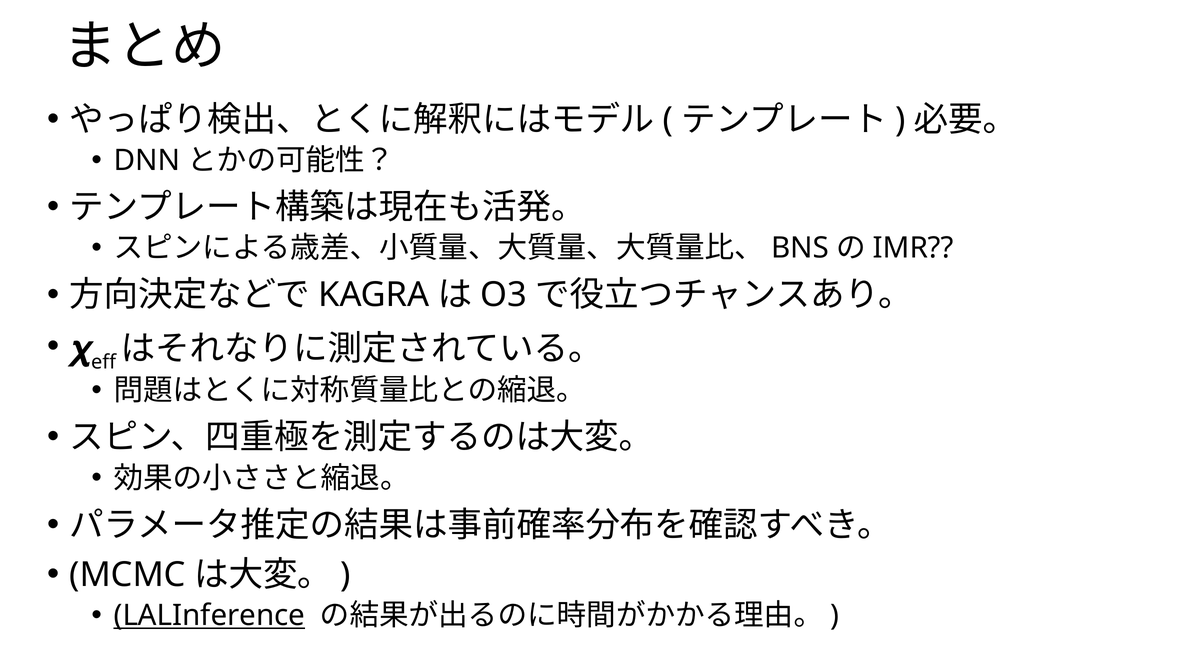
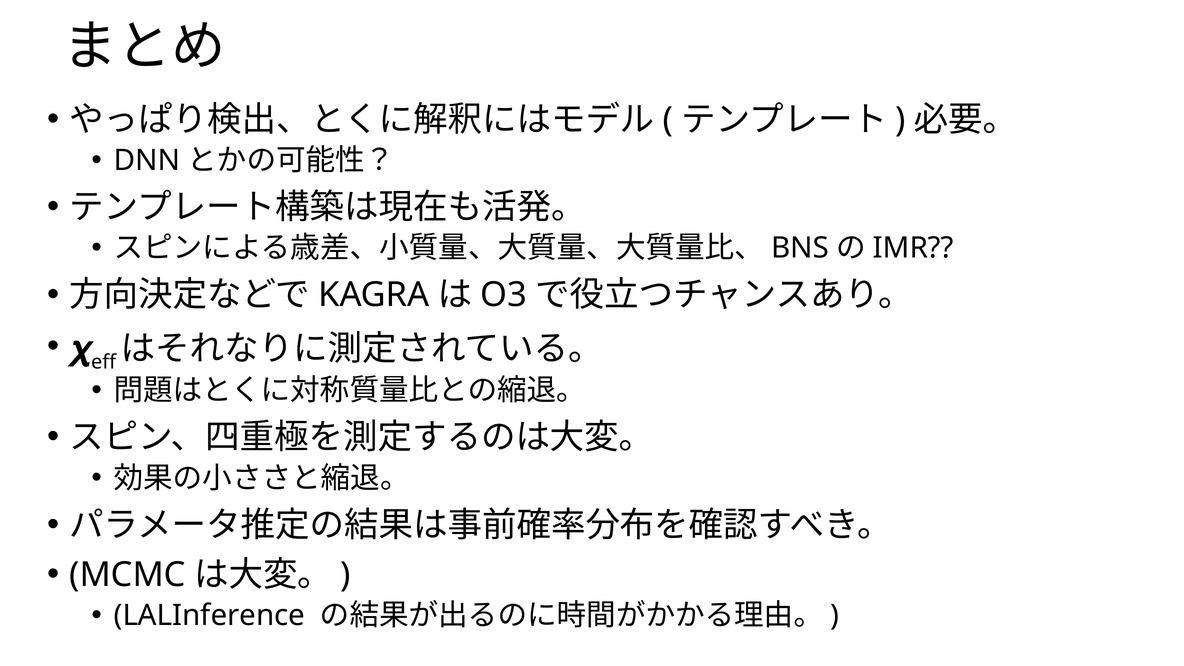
LALInference underline: present -> none
